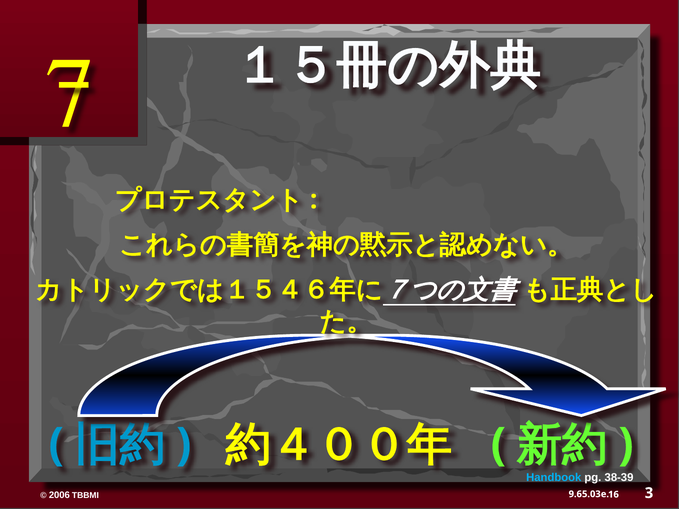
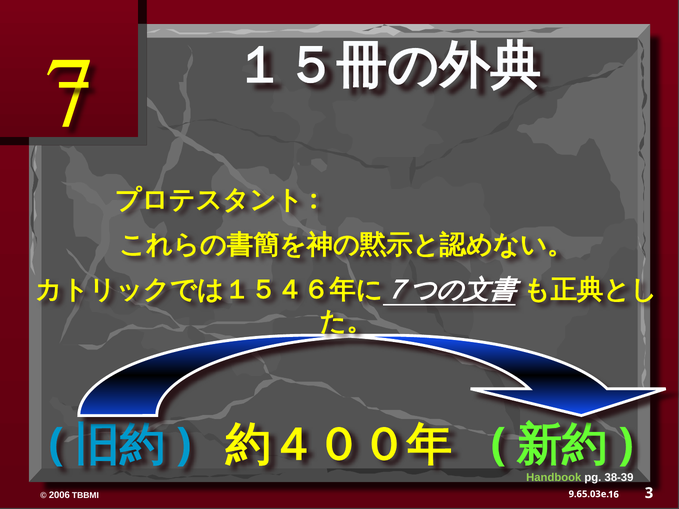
Handbook colour: light blue -> light green
